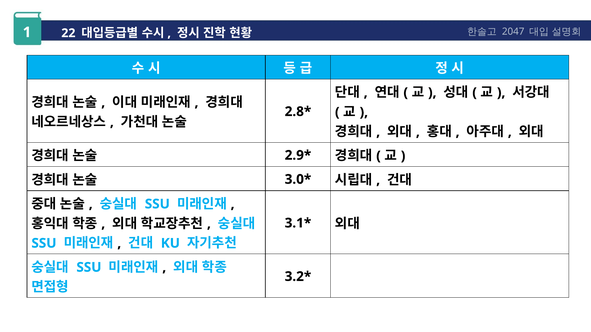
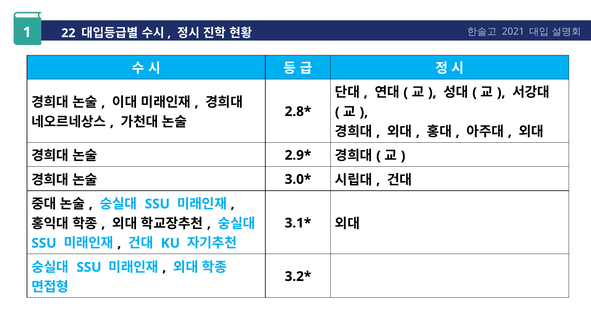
2047: 2047 -> 2021
